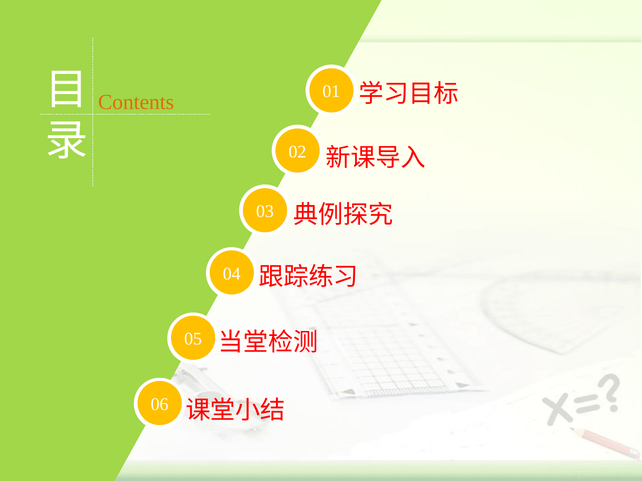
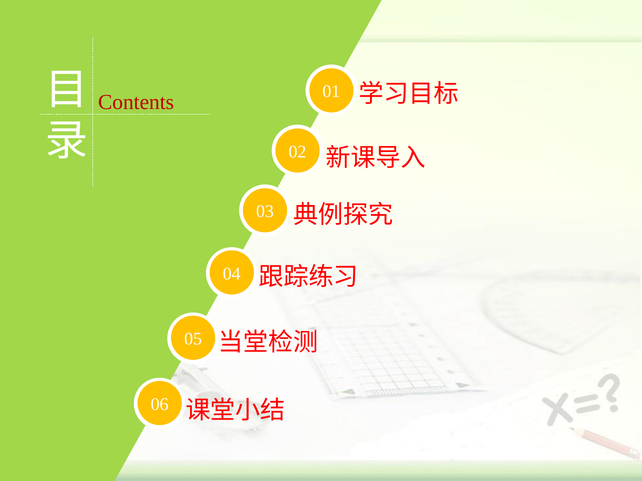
Contents colour: orange -> red
